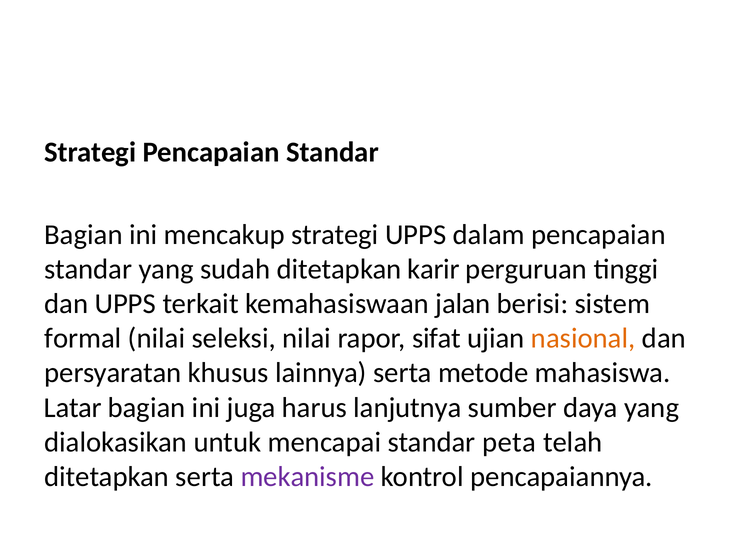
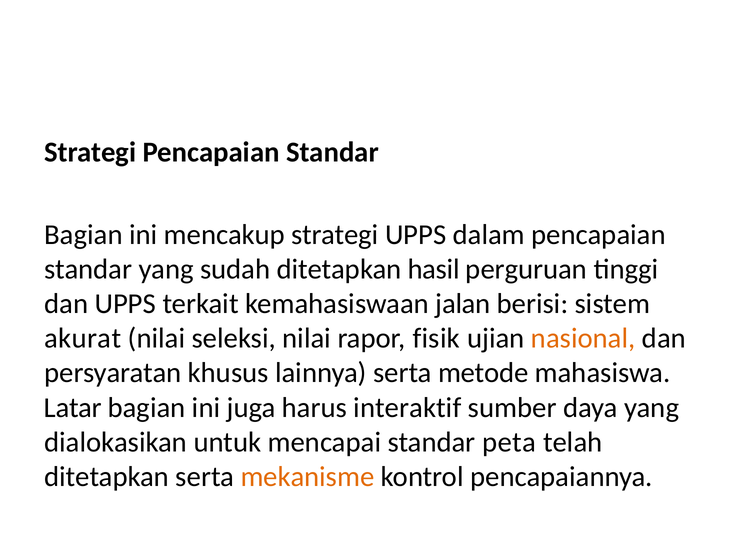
karir: karir -> hasil
formal: formal -> akurat
sifat: sifat -> fisik
lanjutnya: lanjutnya -> interaktif
mekanisme colour: purple -> orange
